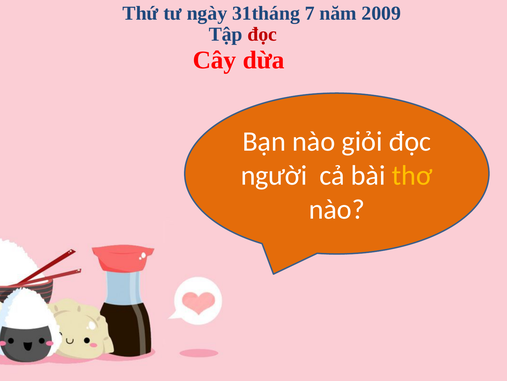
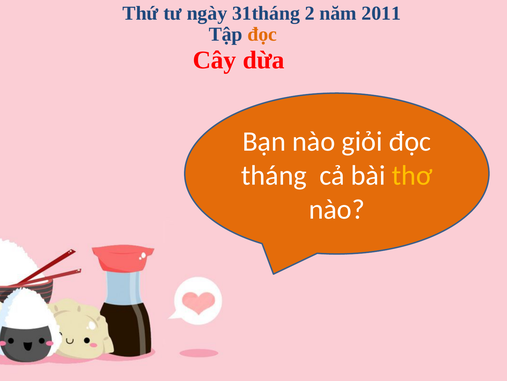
7: 7 -> 2
2009: 2009 -> 2011
đọc at (262, 34) colour: red -> orange
người: người -> tháng
